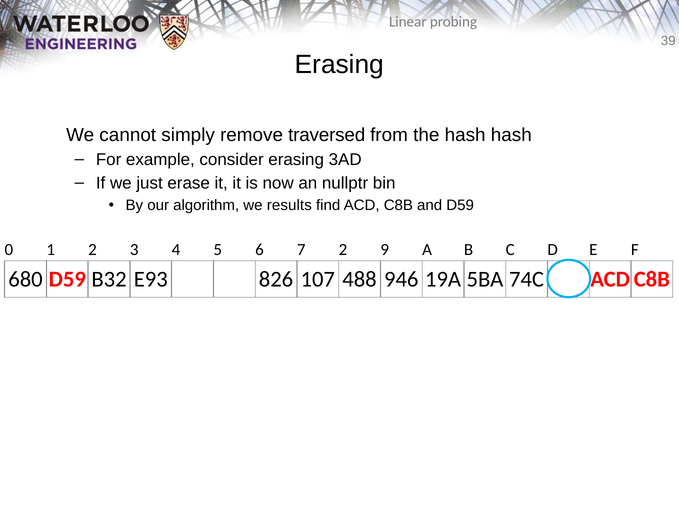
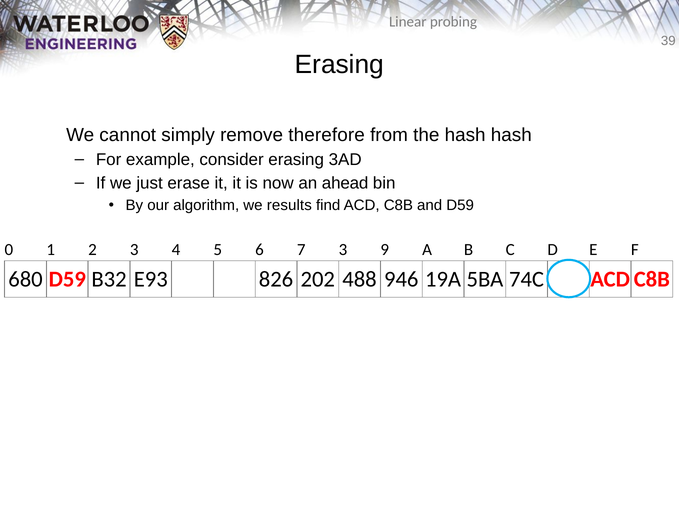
traversed: traversed -> therefore
nullptr: nullptr -> ahead
7 2: 2 -> 3
107: 107 -> 202
